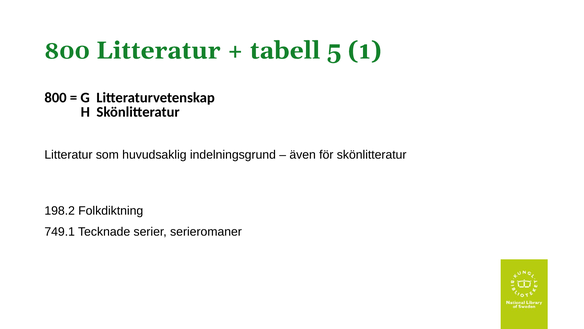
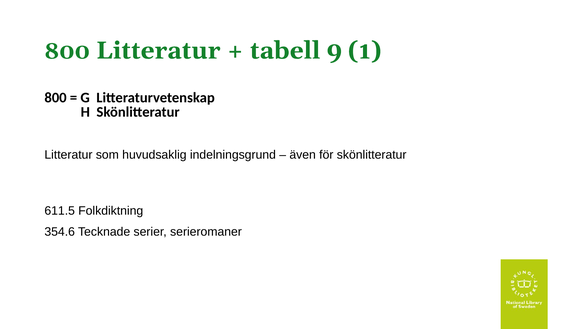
5: 5 -> 9
198.2: 198.2 -> 611.5
749.1: 749.1 -> 354.6
